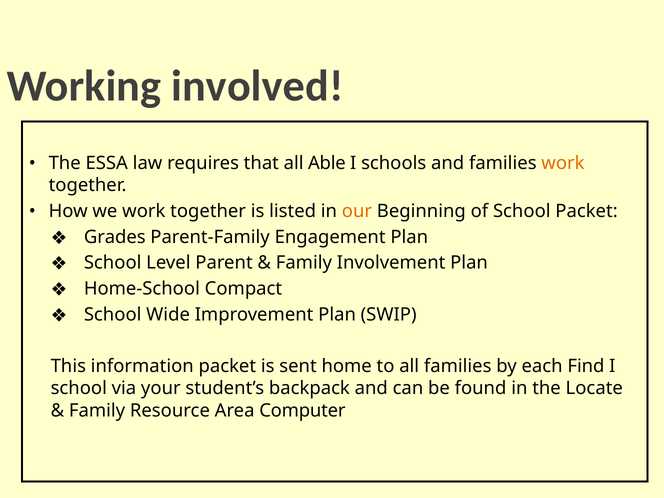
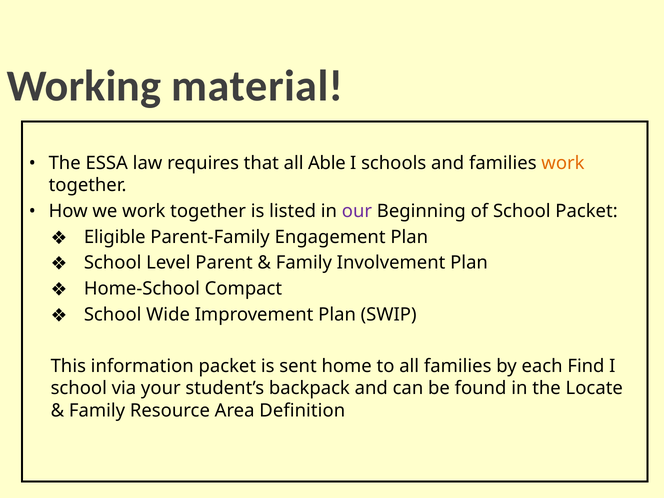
involved: involved -> material
our colour: orange -> purple
Grades: Grades -> Eligible
Computer: Computer -> Definition
